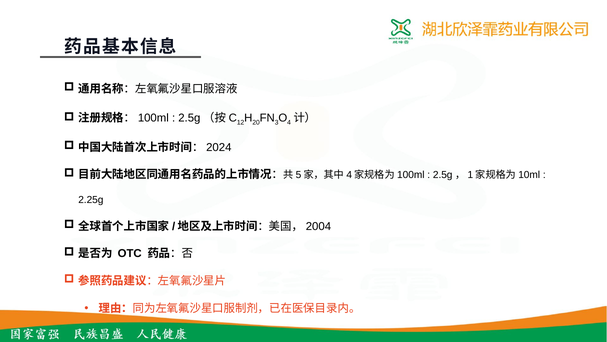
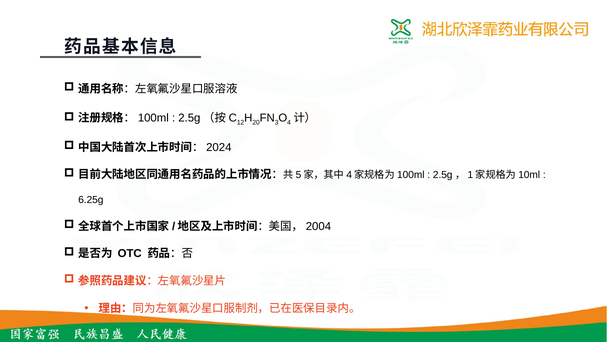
2.25g: 2.25g -> 6.25g
